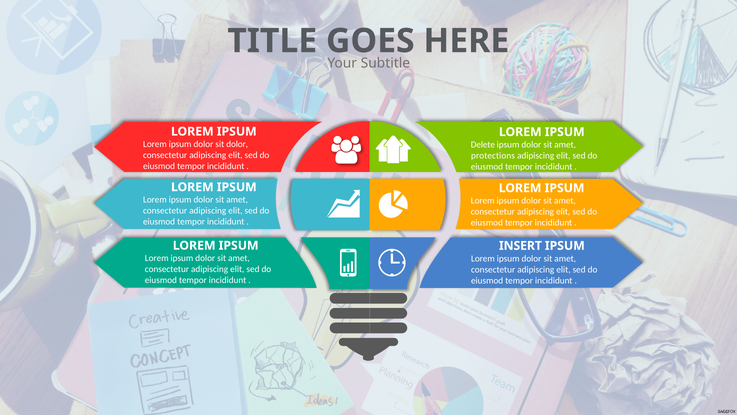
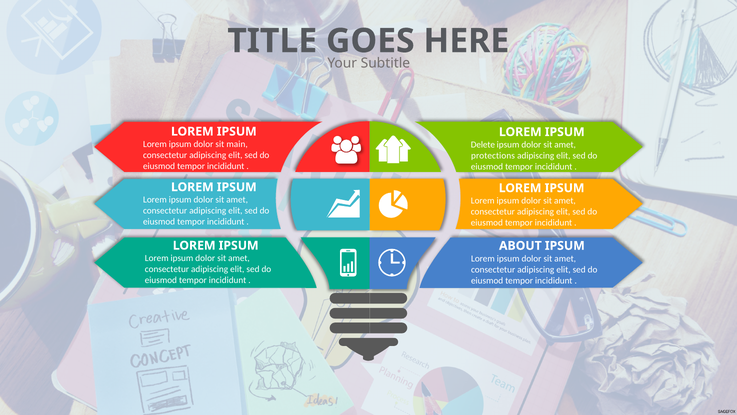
sit dolor: dolor -> main
INSERT: INSERT -> ABOUT
